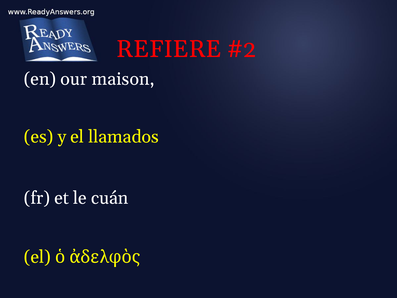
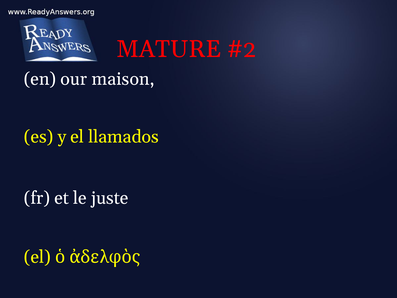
REFIERE: REFIERE -> MATURE
cuán: cuán -> juste
